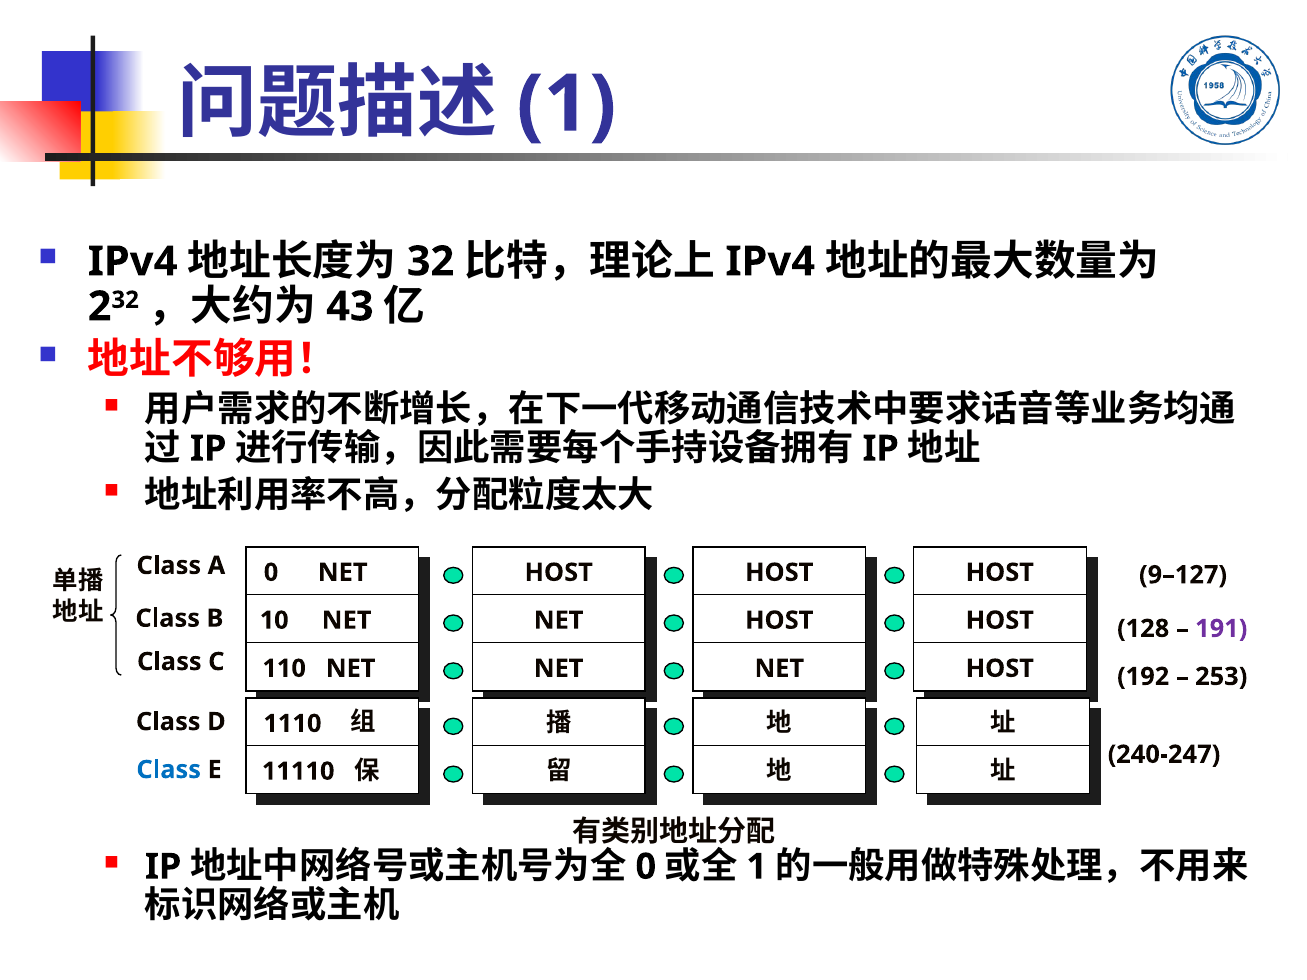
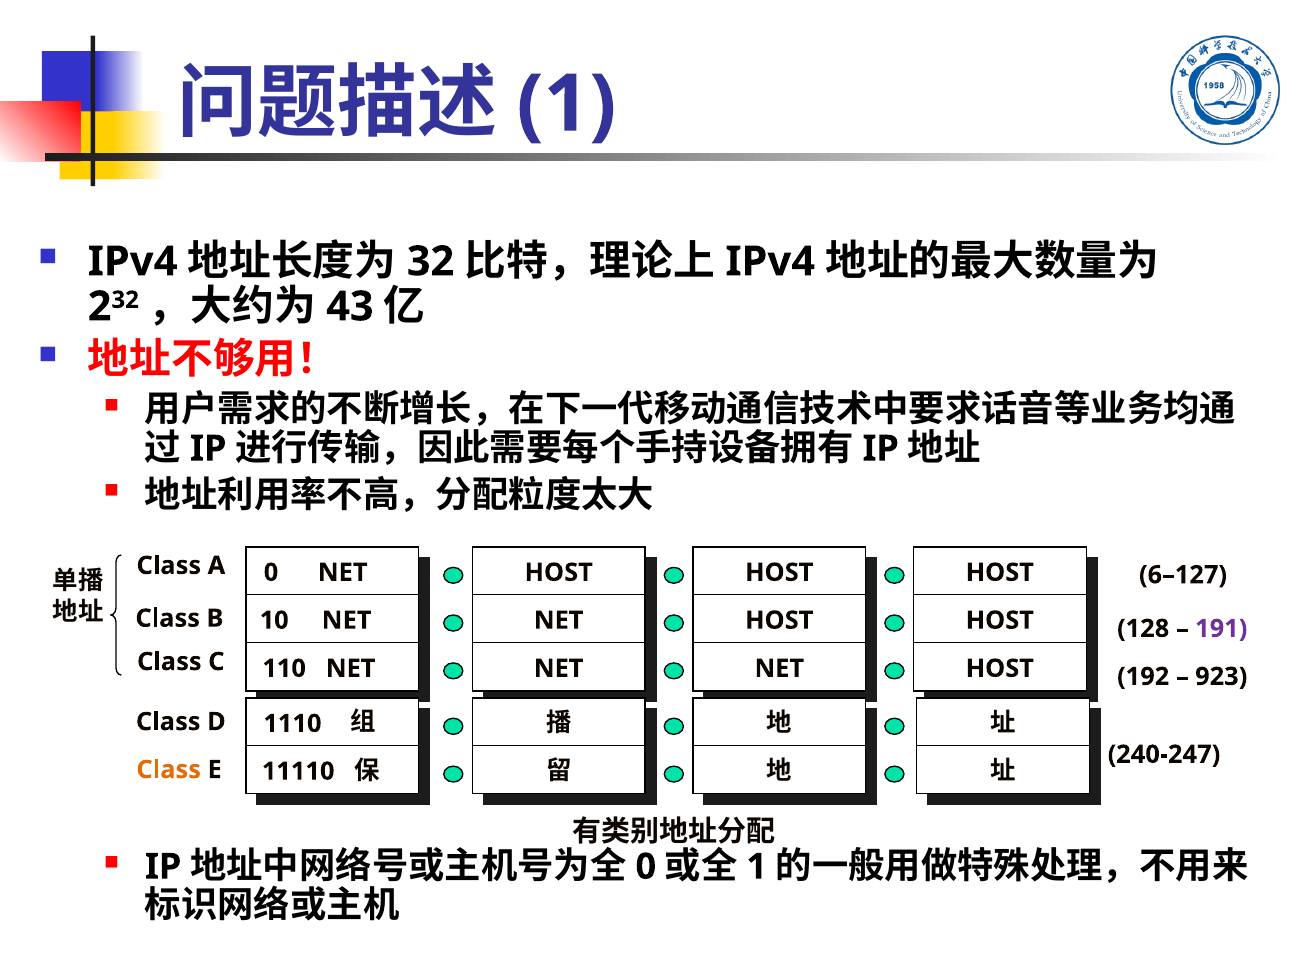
9–127: 9–127 -> 6–127
253: 253 -> 923
Class at (169, 770) colour: blue -> orange
